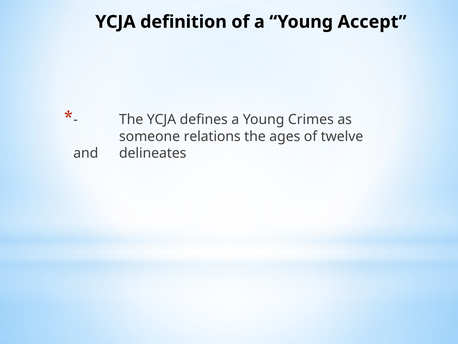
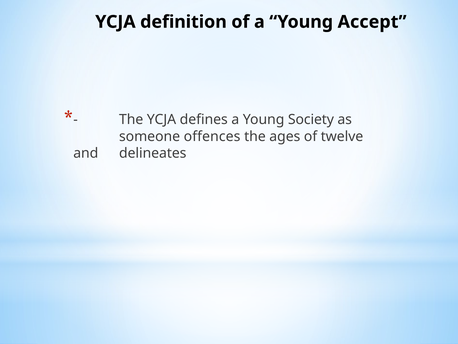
Crimes: Crimes -> Society
relations: relations -> offences
